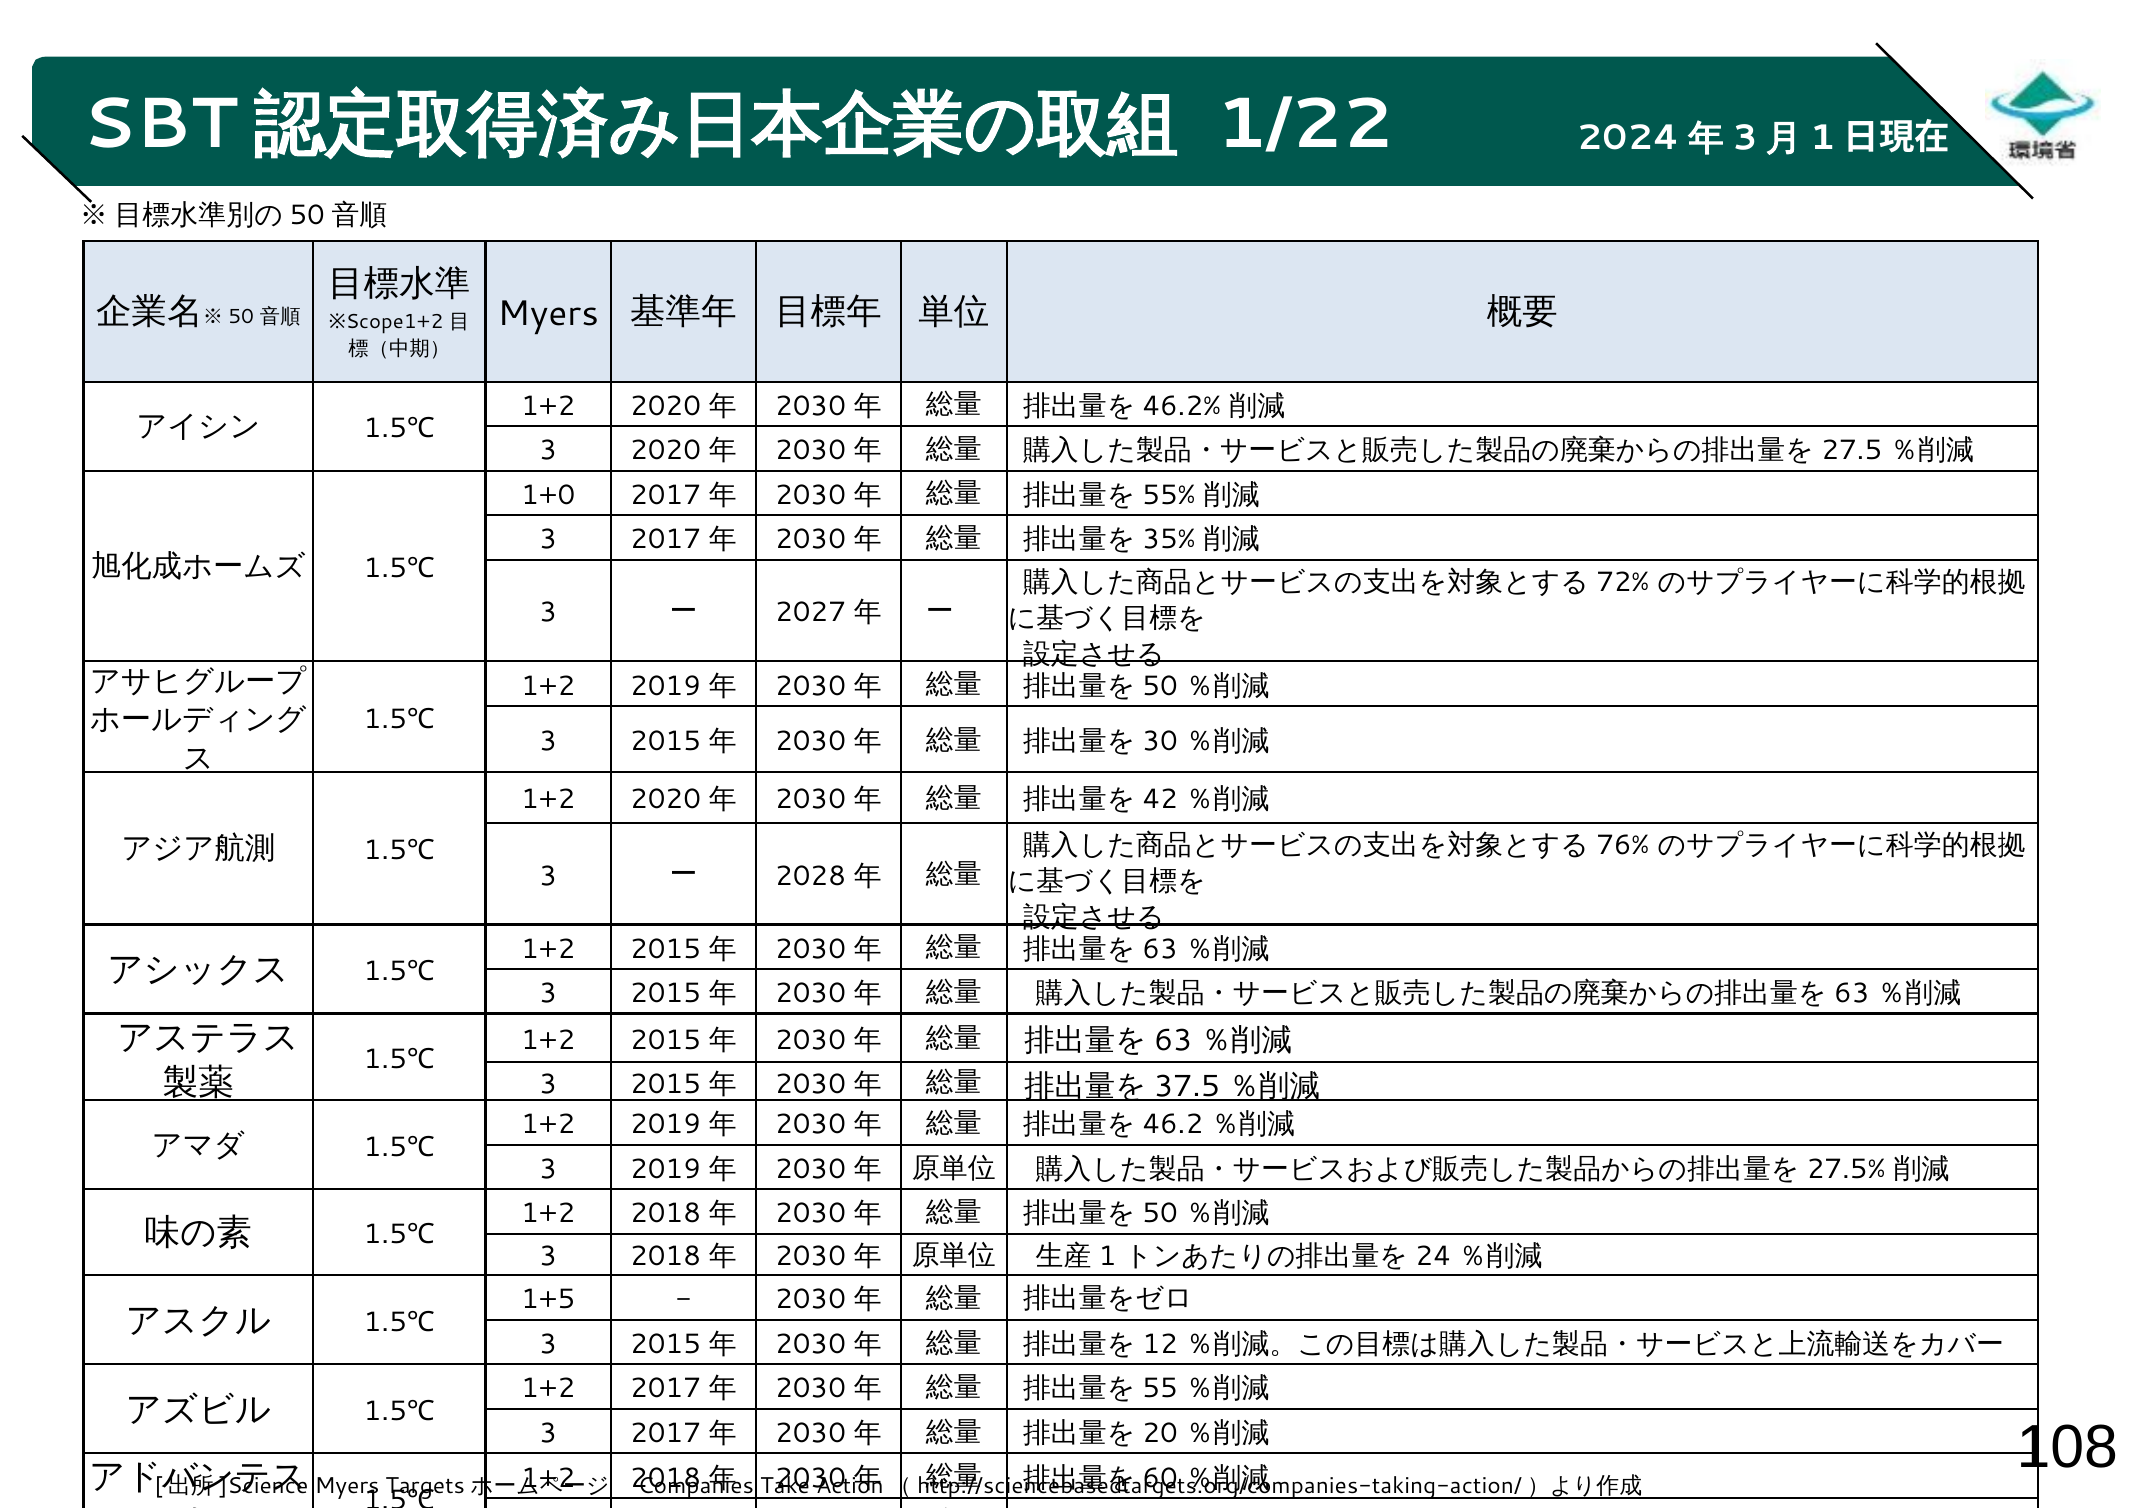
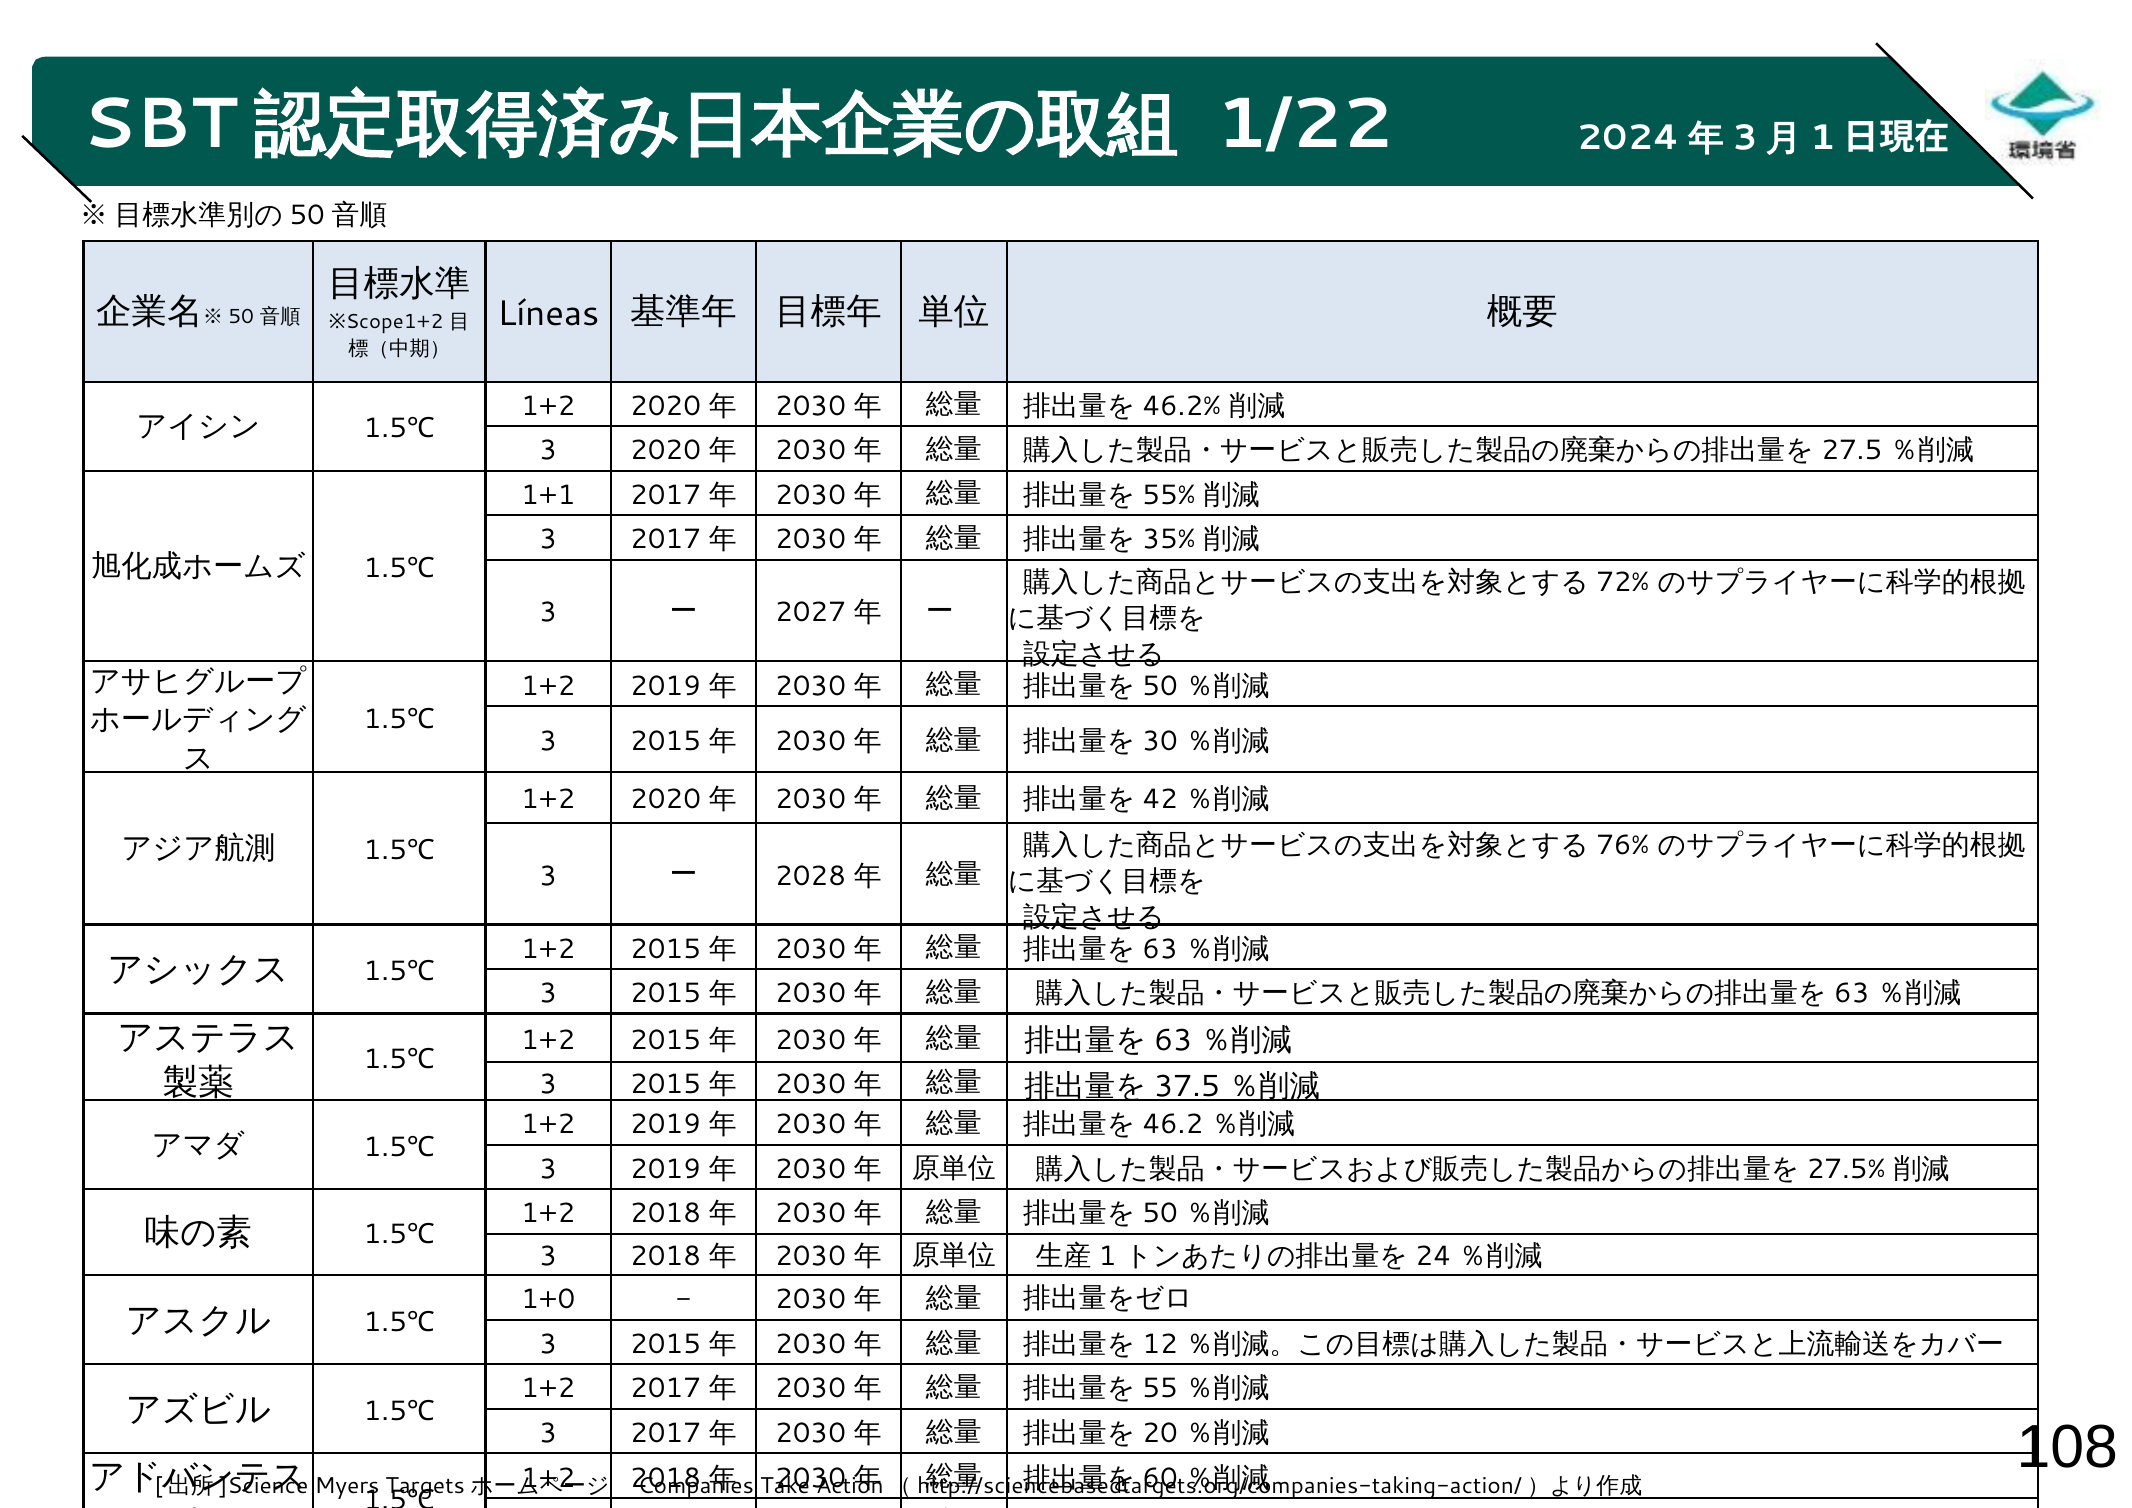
Myers at (548, 313): Myers -> Líneas
1+0: 1+0 -> 1+1
1+5: 1+5 -> 1+0
